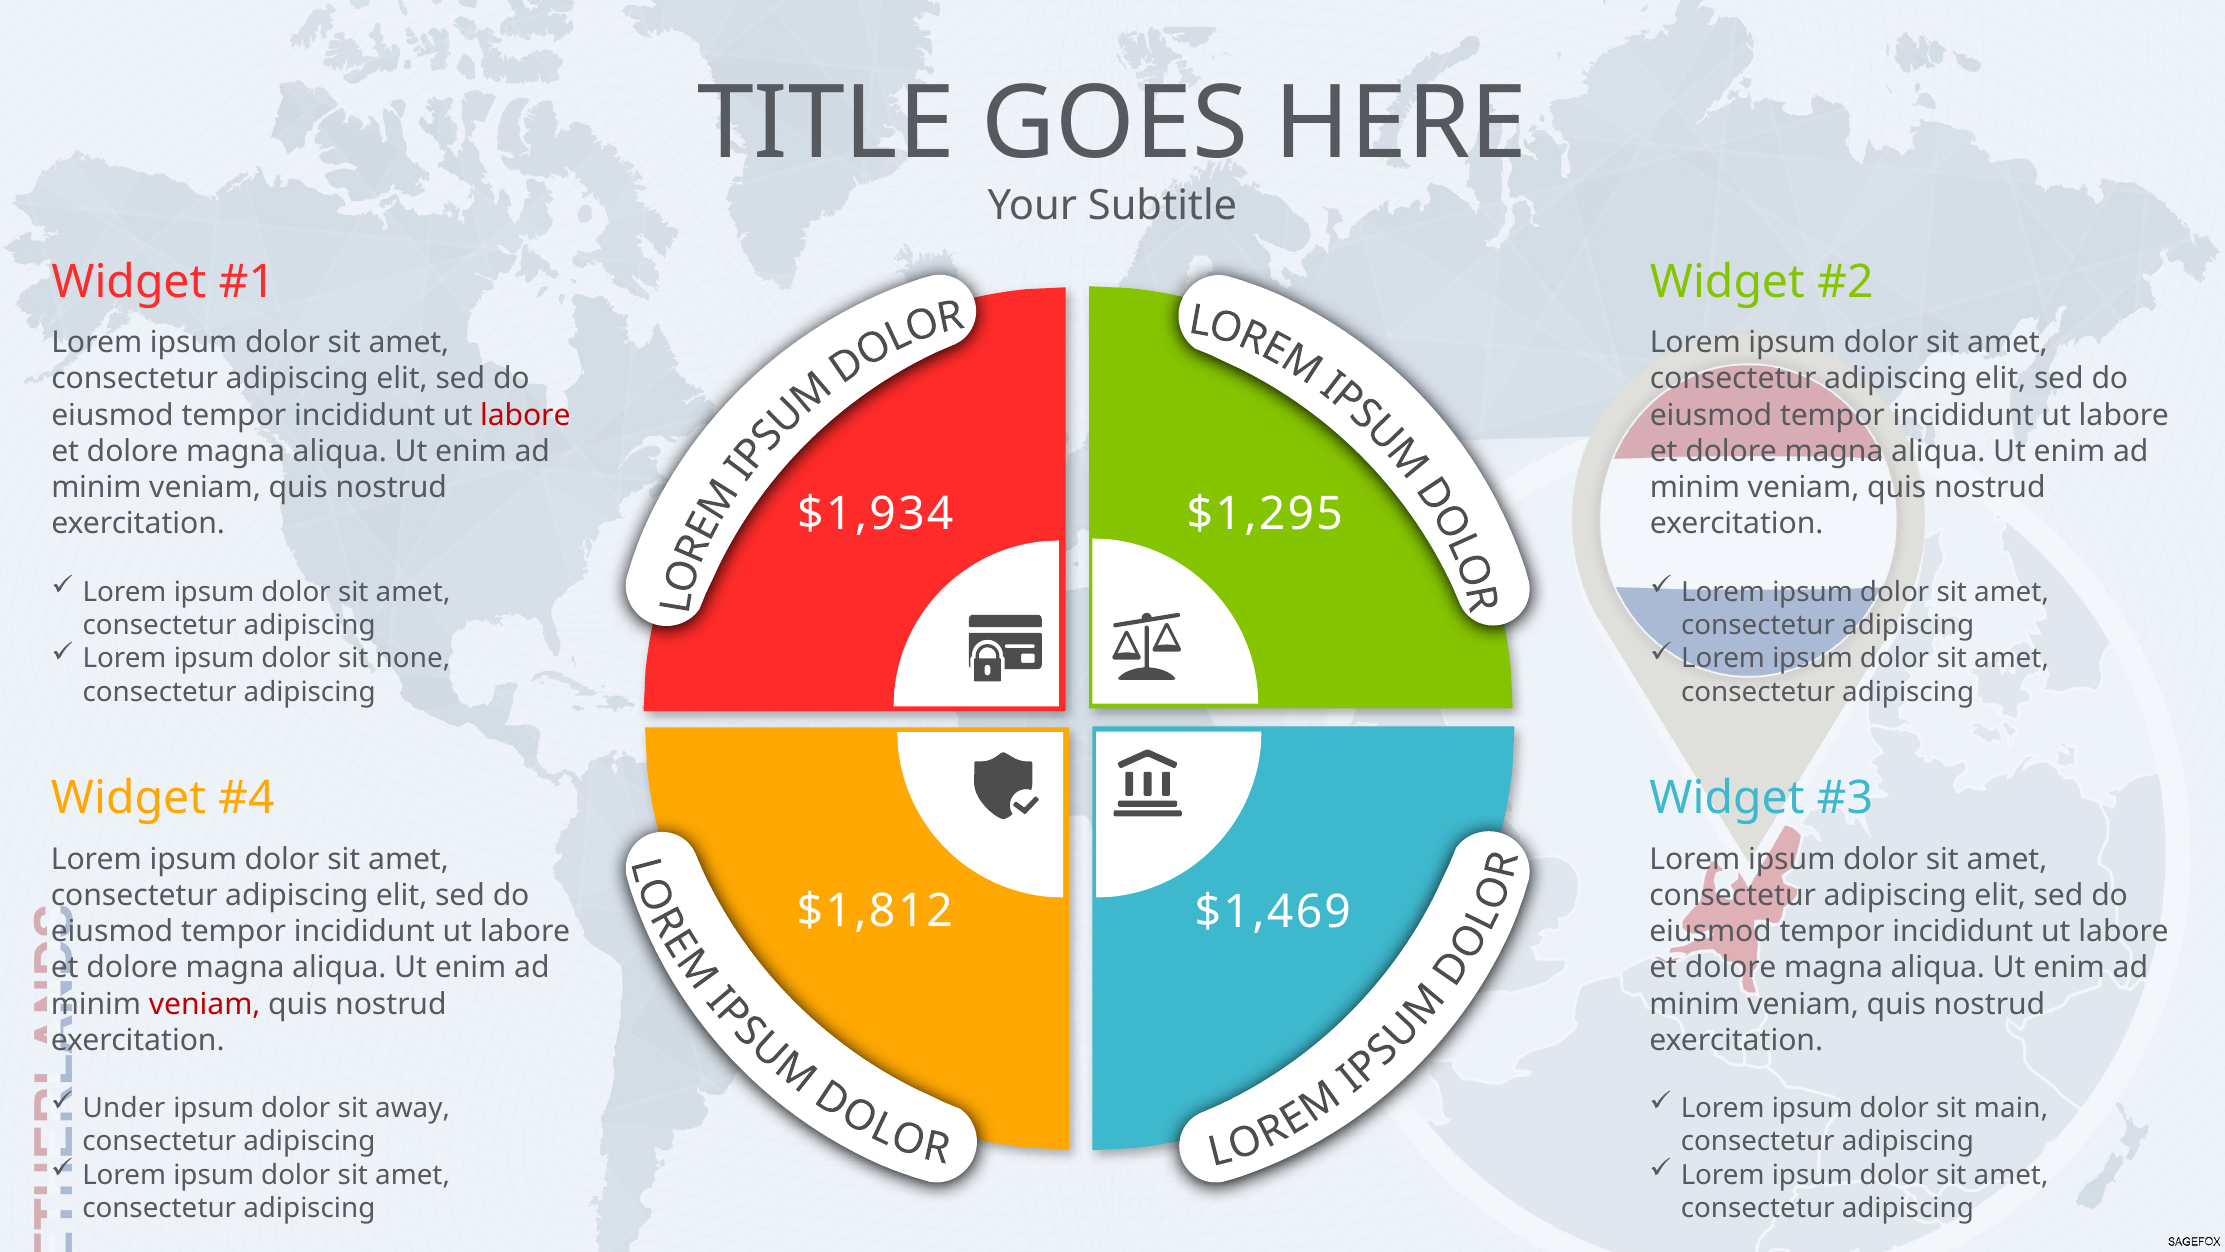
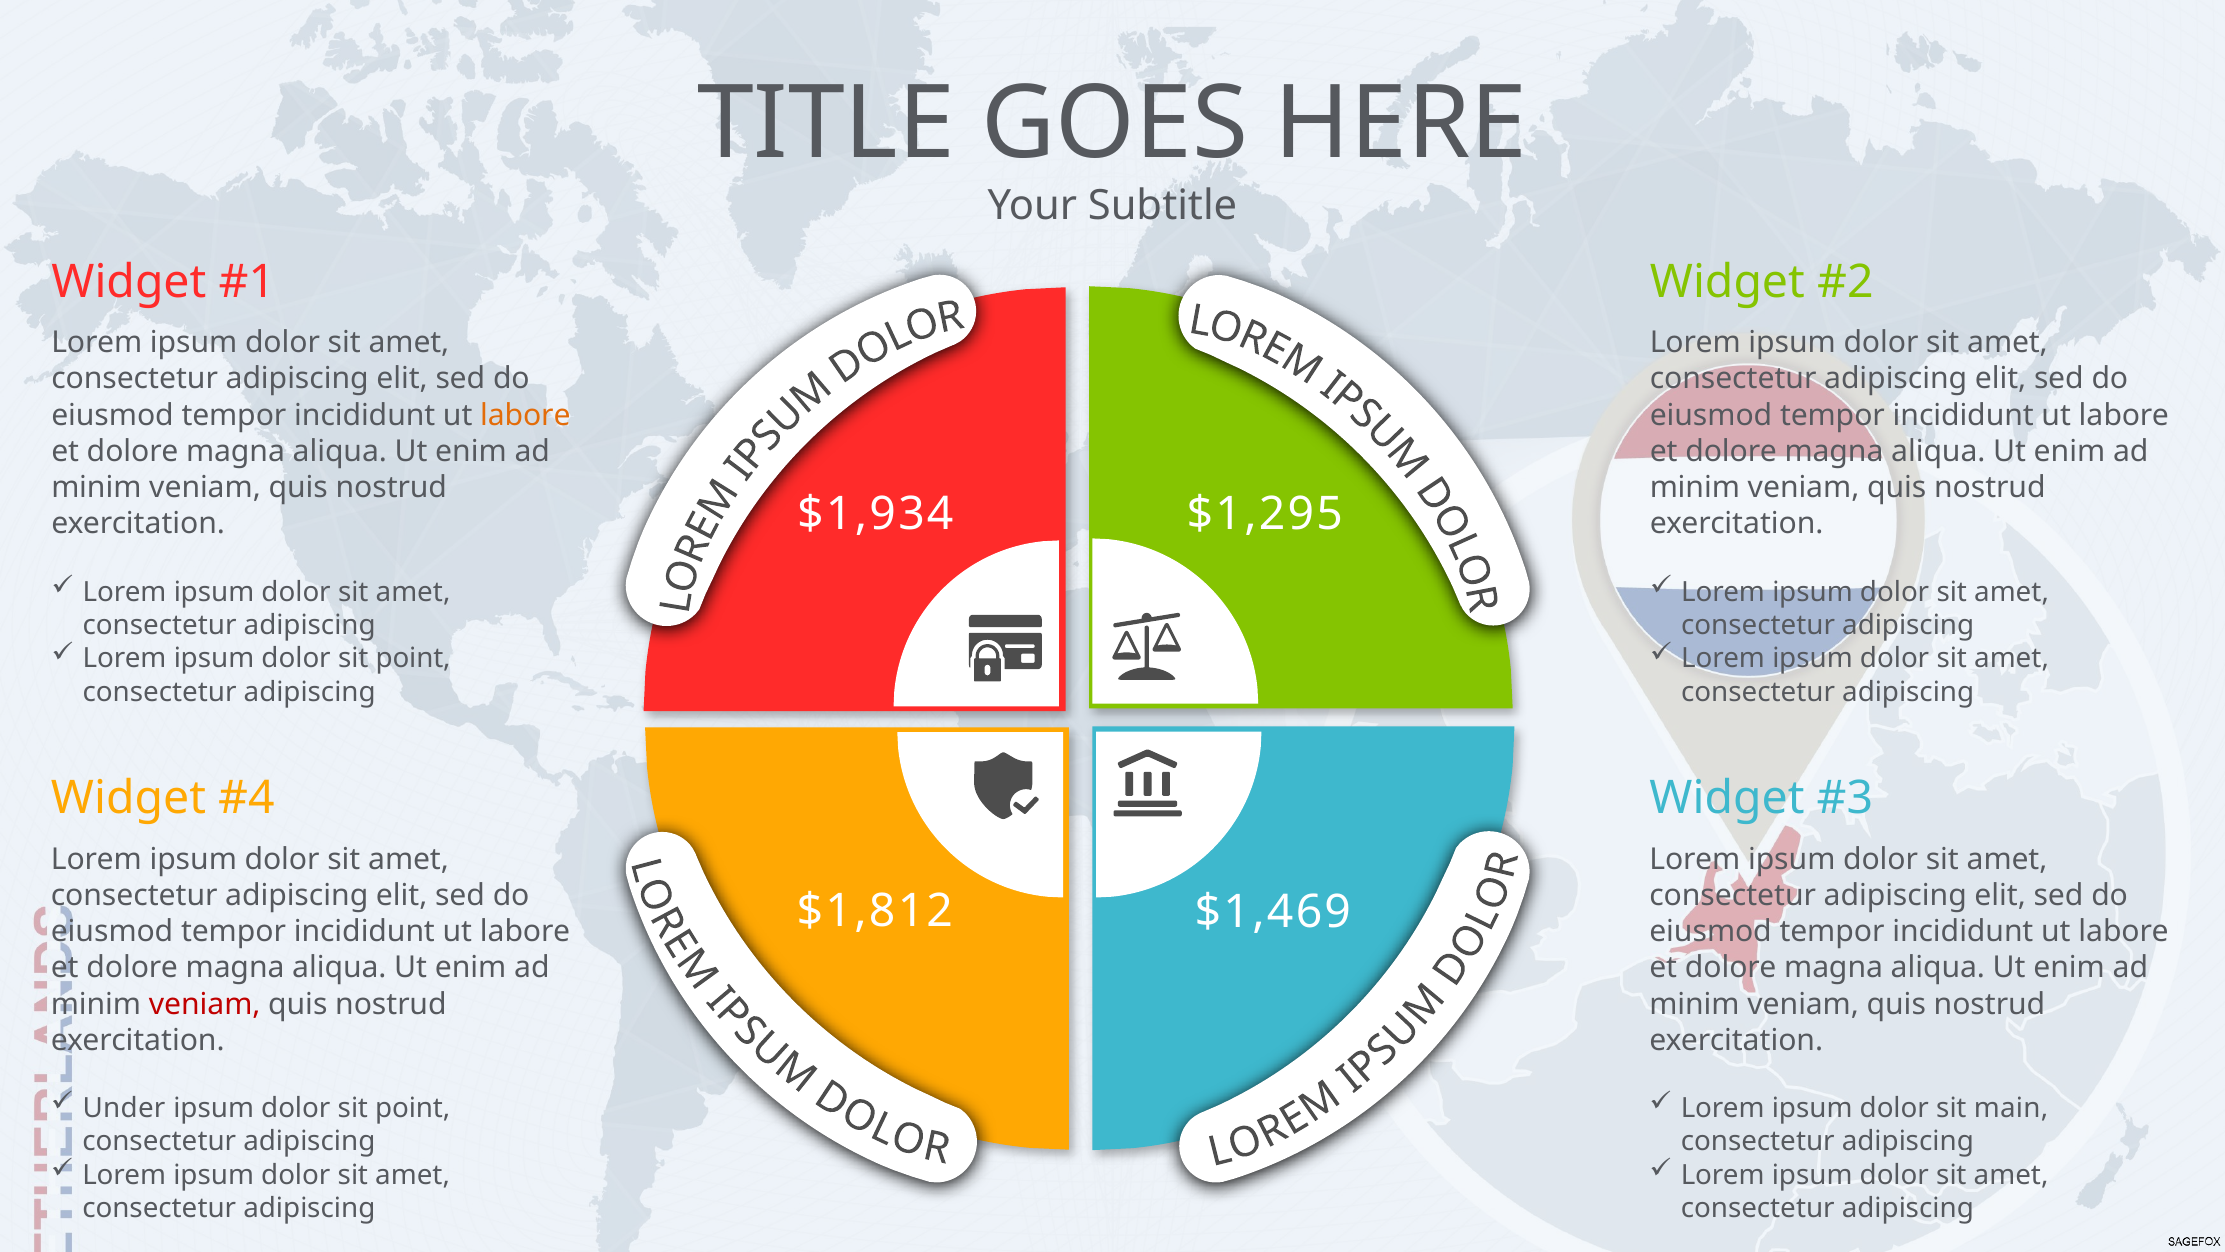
labore at (525, 415) colour: red -> orange
none at (413, 658): none -> point
away at (413, 1108): away -> point
